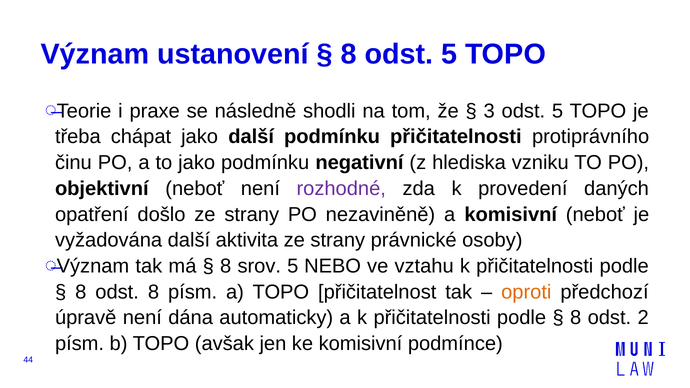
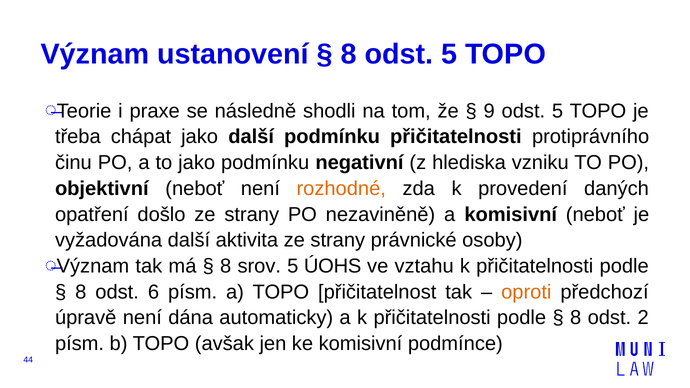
3: 3 -> 9
rozhodné colour: purple -> orange
NEBO: NEBO -> ÚOHS
odst 8: 8 -> 6
